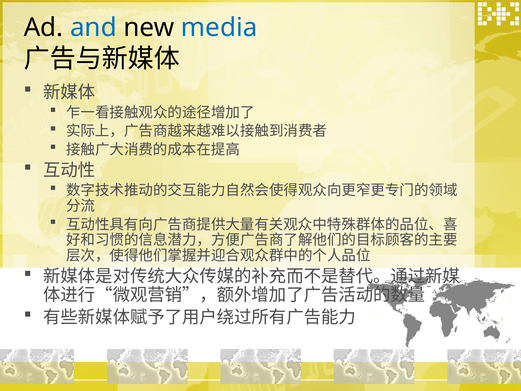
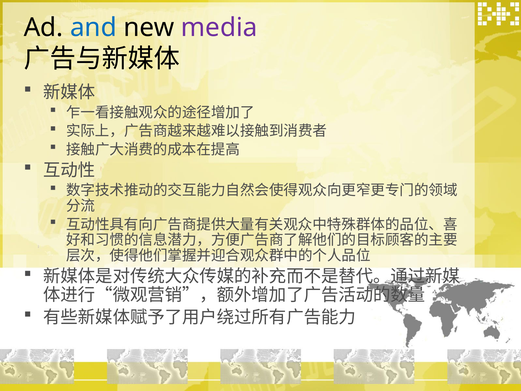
media colour: blue -> purple
